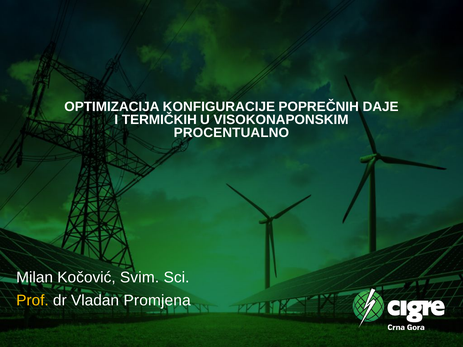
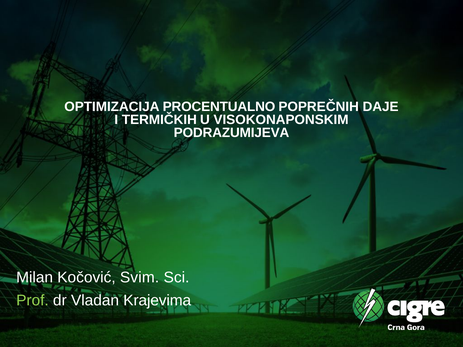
KONFIGURACIJE: KONFIGURACIJE -> PROCENTUALNO
PROCENTUALNO: PROCENTUALNO -> PODRAZUMIJEVA
Prof colour: yellow -> light green
Promjena: Promjena -> Krajevima
